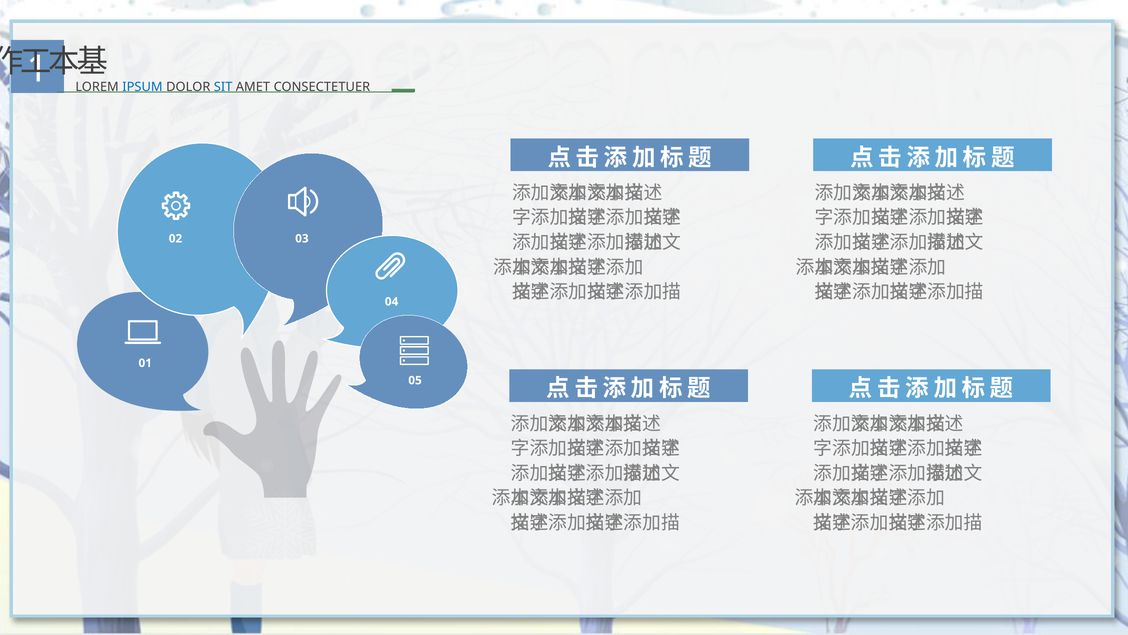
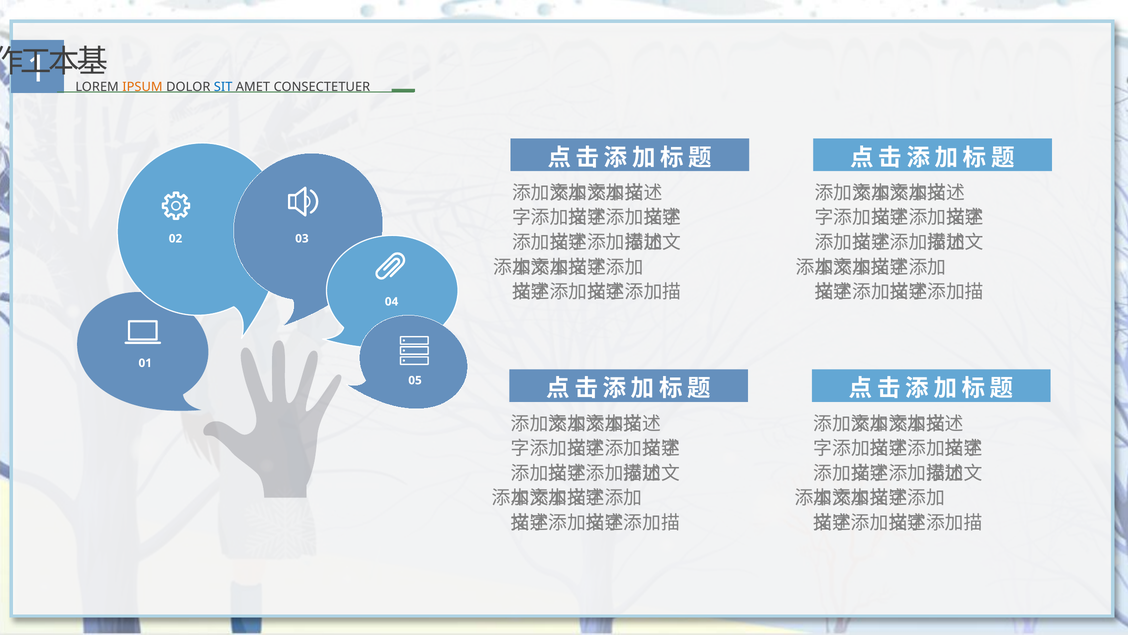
IPSUM colour: blue -> orange
